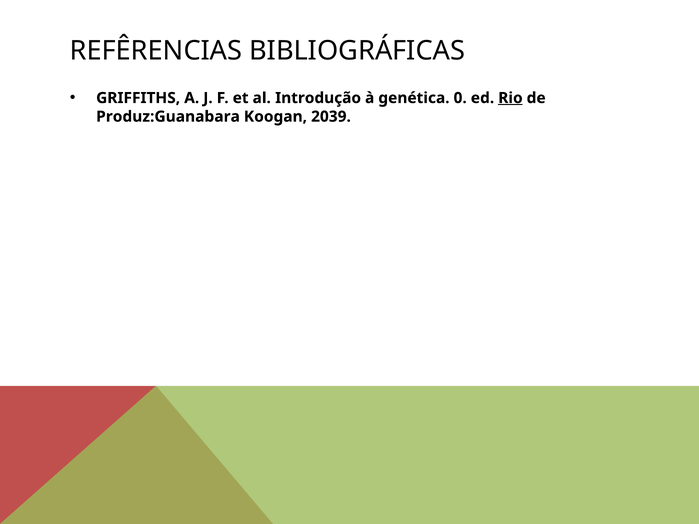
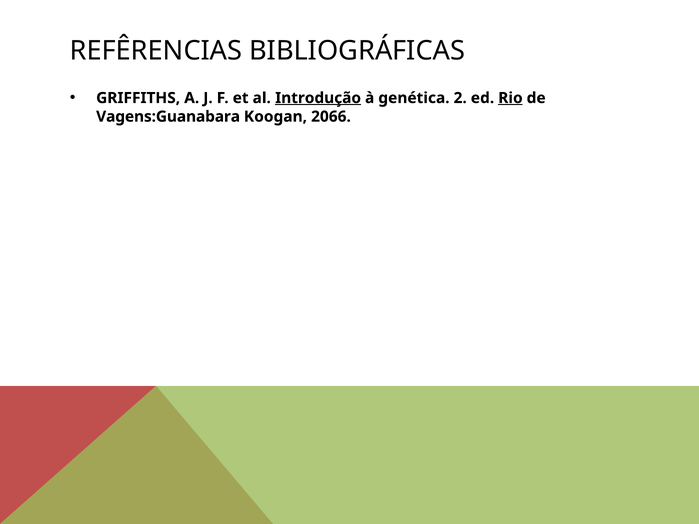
Introdução underline: none -> present
0: 0 -> 2
Produz:Guanabara: Produz:Guanabara -> Vagens:Guanabara
2039: 2039 -> 2066
